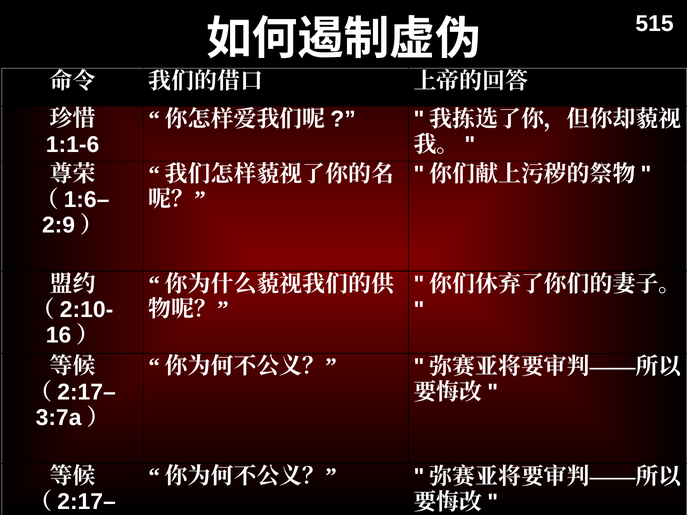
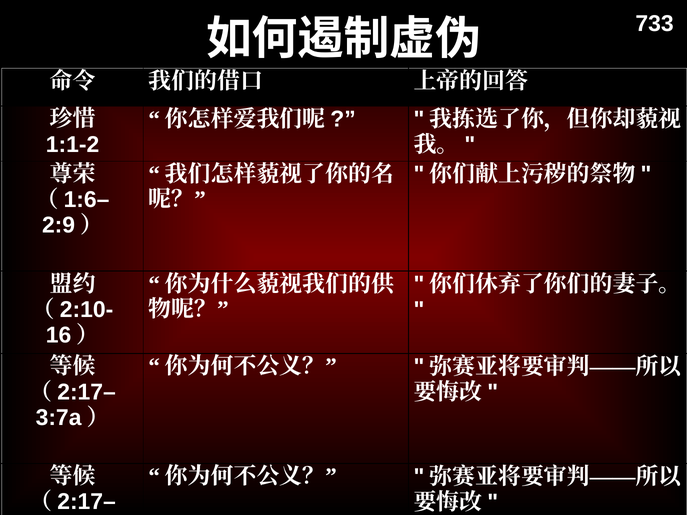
515: 515 -> 733
1:1-6: 1:1-6 -> 1:1-2
